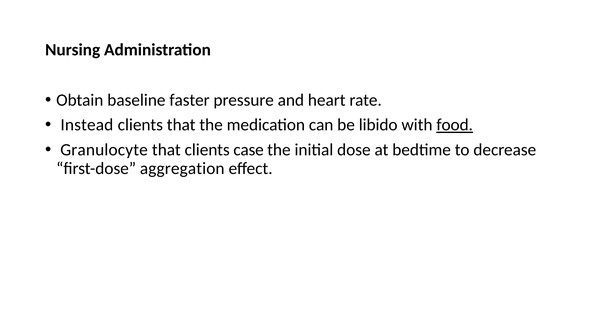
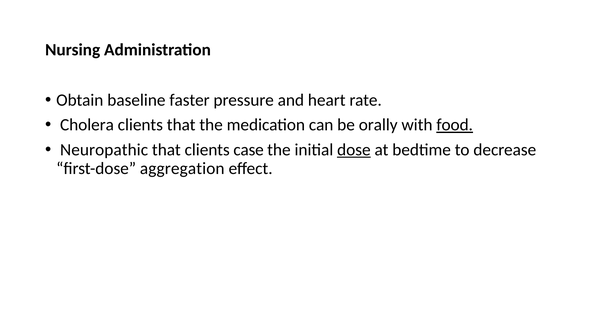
Instead: Instead -> Cholera
libido: libido -> orally
Granulocyte: Granulocyte -> Neuropathic
dose underline: none -> present
